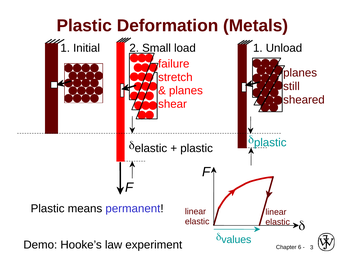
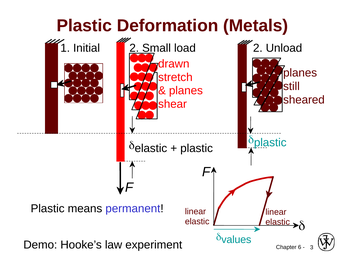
load 1: 1 -> 2
failure: failure -> drawn
